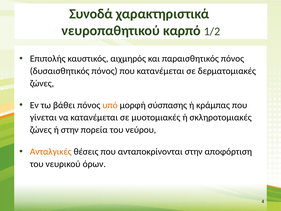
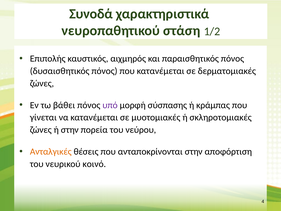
καρπό: καρπό -> στάση
υπό colour: orange -> purple
όρων: όρων -> κοινό
